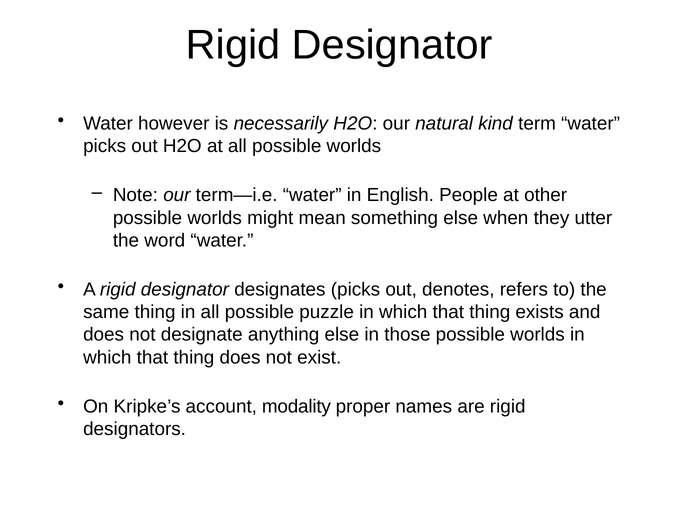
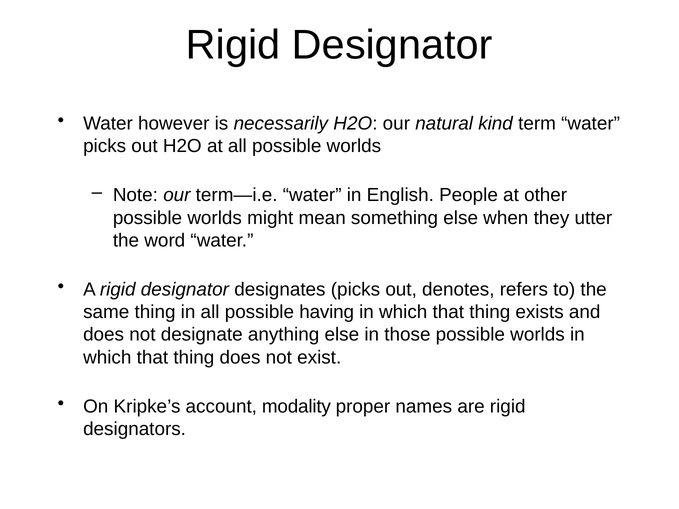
puzzle: puzzle -> having
